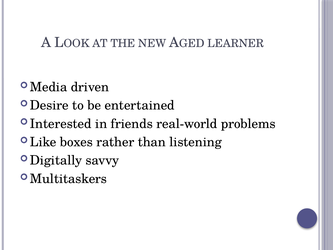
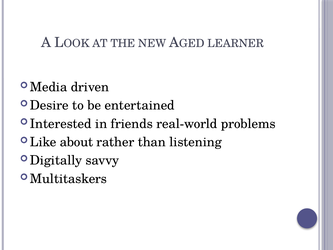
boxes: boxes -> about
